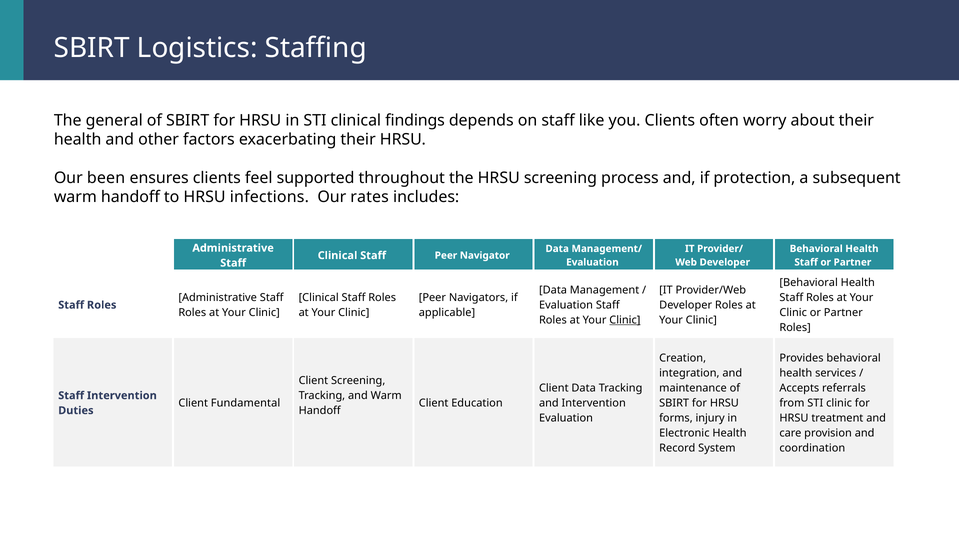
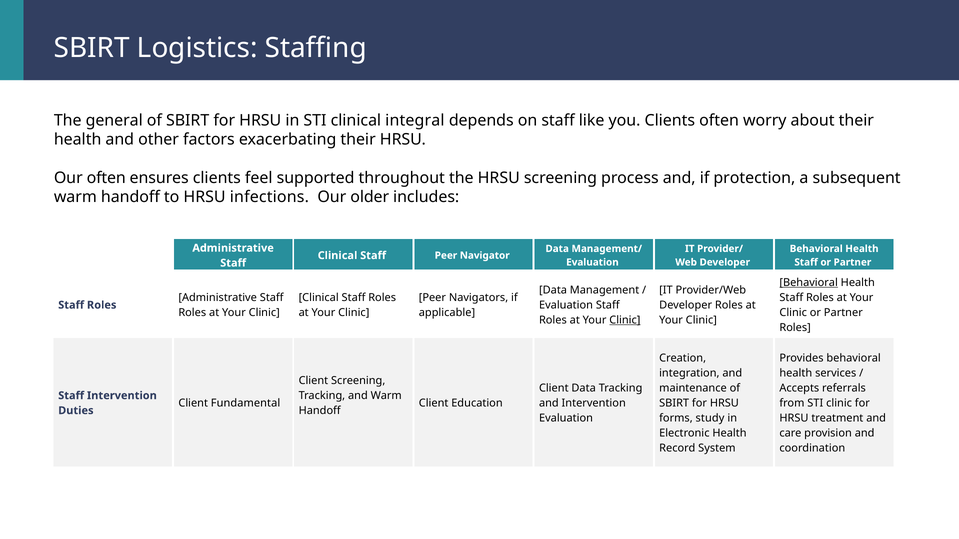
findings: findings -> integral
Our been: been -> often
rates: rates -> older
Behavioral at (809, 283) underline: none -> present
injury: injury -> study
